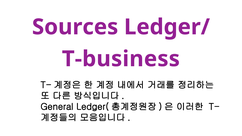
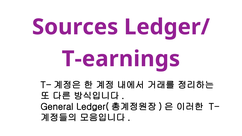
T-business: T-business -> T-earnings
